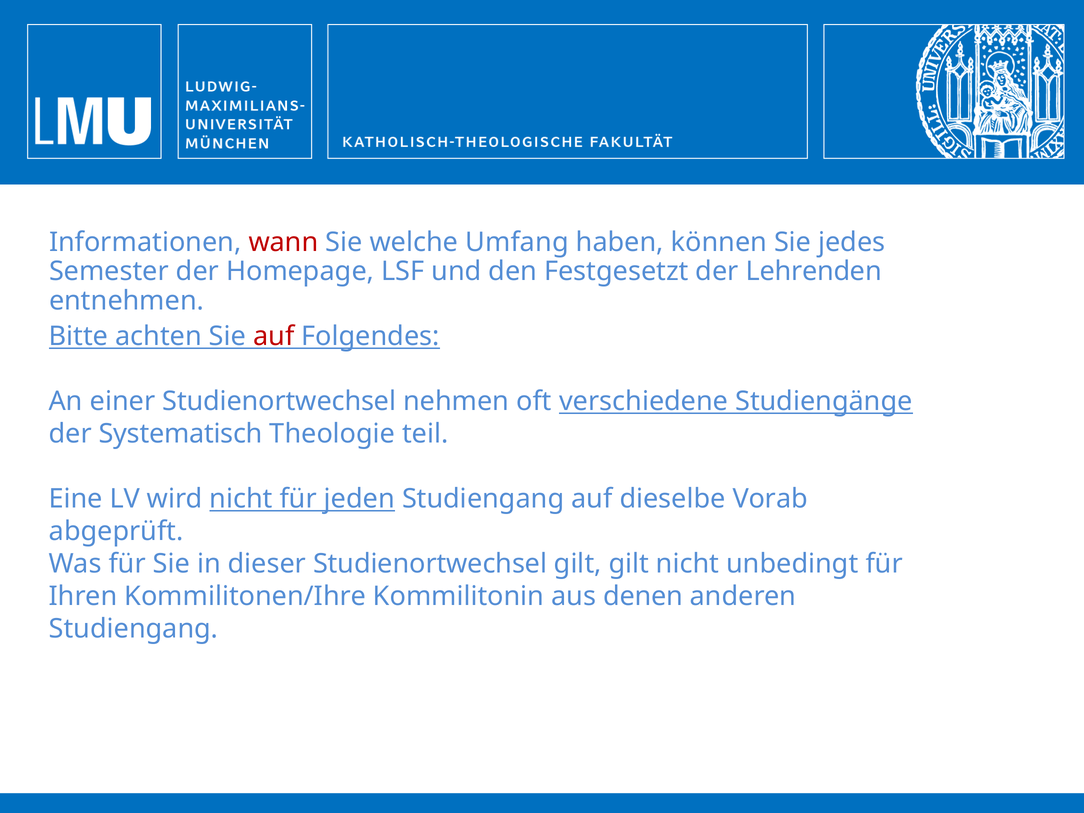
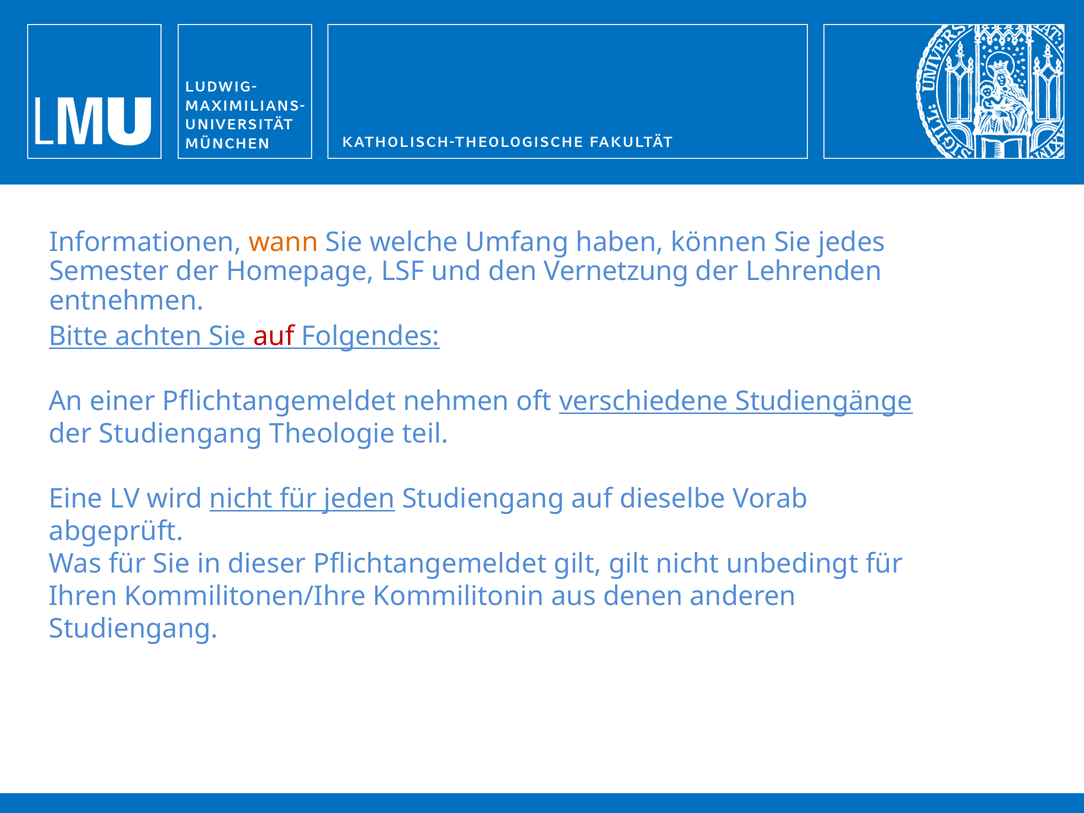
wann colour: red -> orange
Festgesetzt: Festgesetzt -> Vernetzung
einer Studienortwechsel: Studienortwechsel -> Pflichtangemeldet
der Systematisch: Systematisch -> Studiengang
dieser Studienortwechsel: Studienortwechsel -> Pflichtangemeldet
